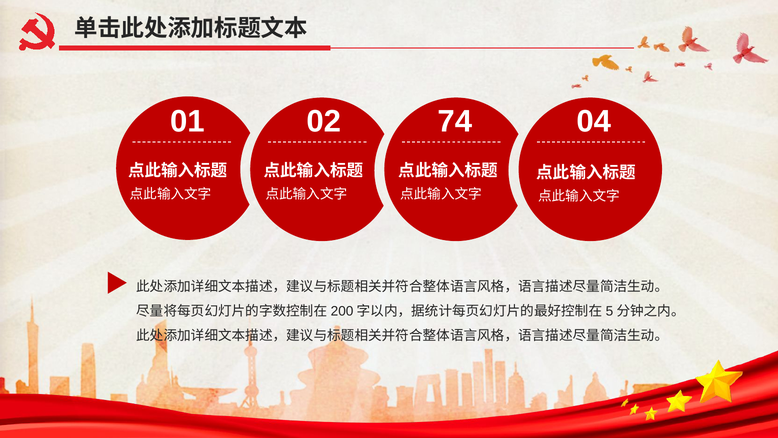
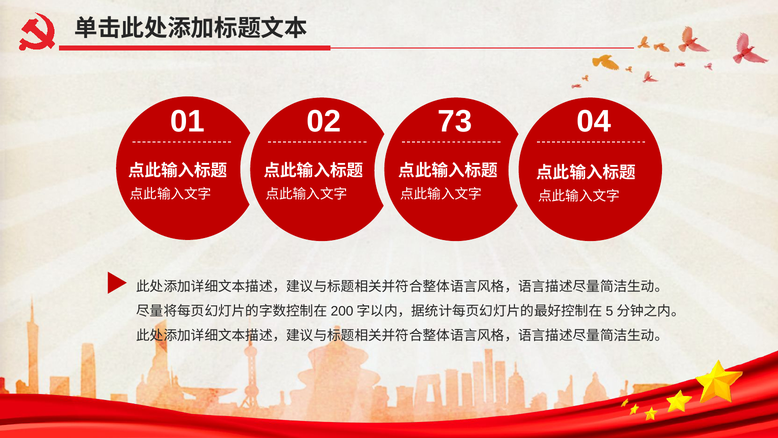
74: 74 -> 73
